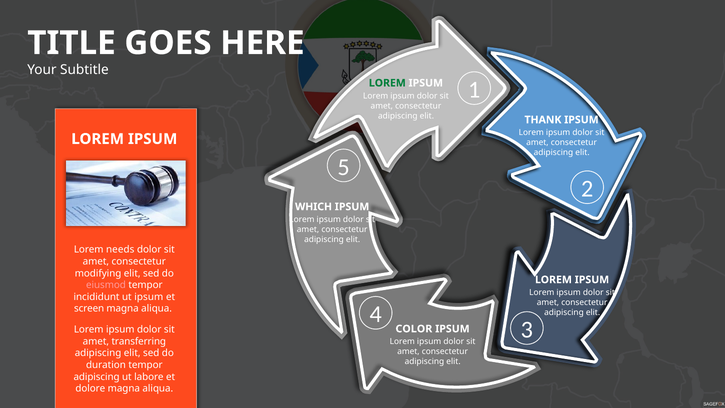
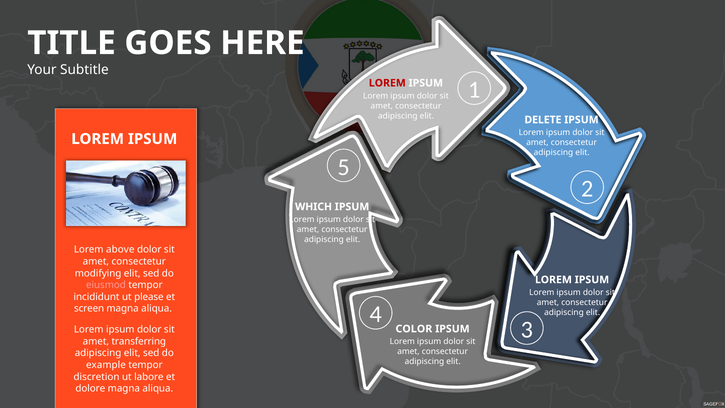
LOREM at (387, 83) colour: green -> red
THANK: THANK -> DELETE
needs: needs -> above
ut ipsum: ipsum -> please
duration: duration -> example
adipiscing at (97, 377): adipiscing -> discretion
